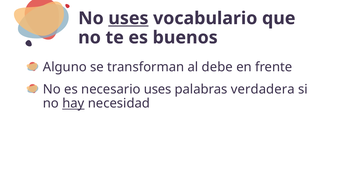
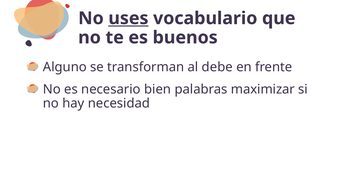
necesario uses: uses -> bien
verdadera: verdadera -> maximizar
hay underline: present -> none
